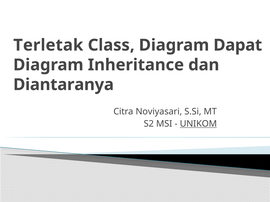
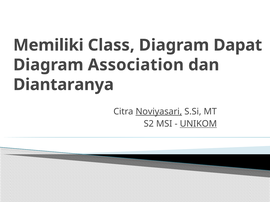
Terletak: Terletak -> Memiliki
Inheritance: Inheritance -> Association
Noviyasari underline: none -> present
